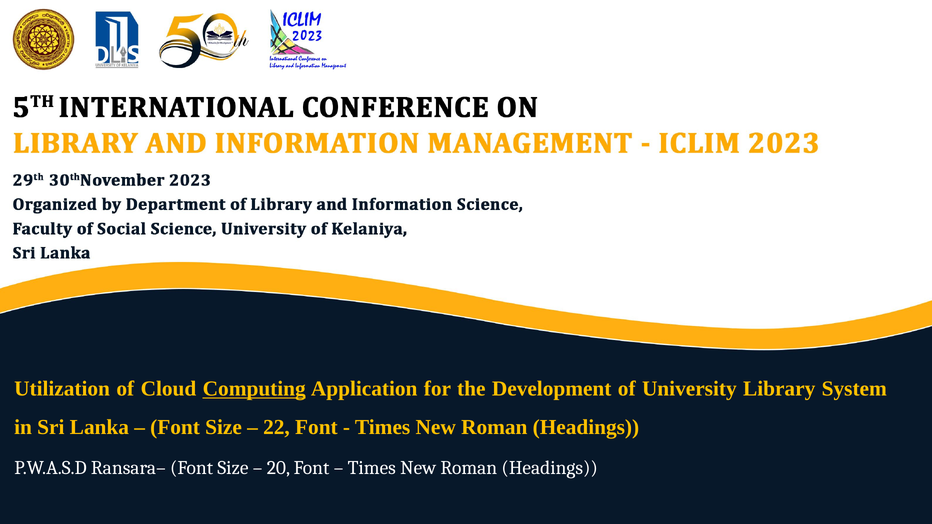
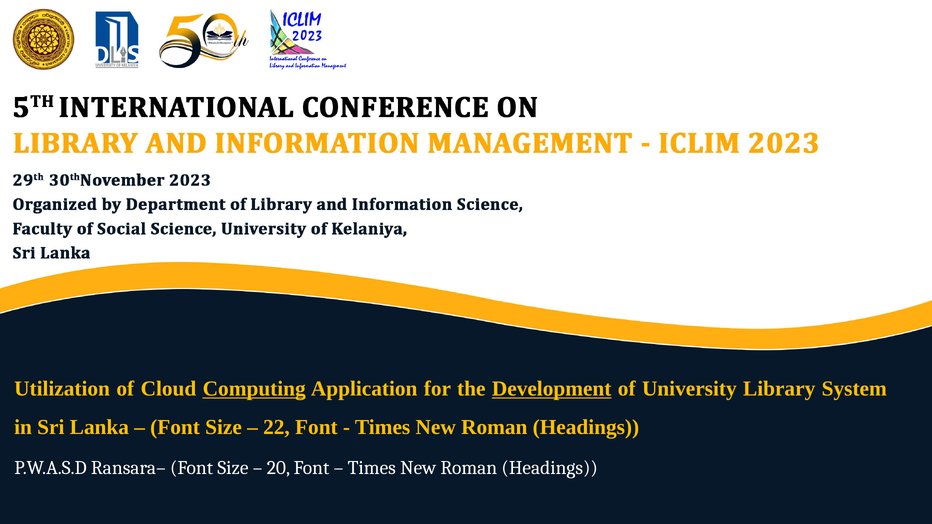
Development underline: none -> present
